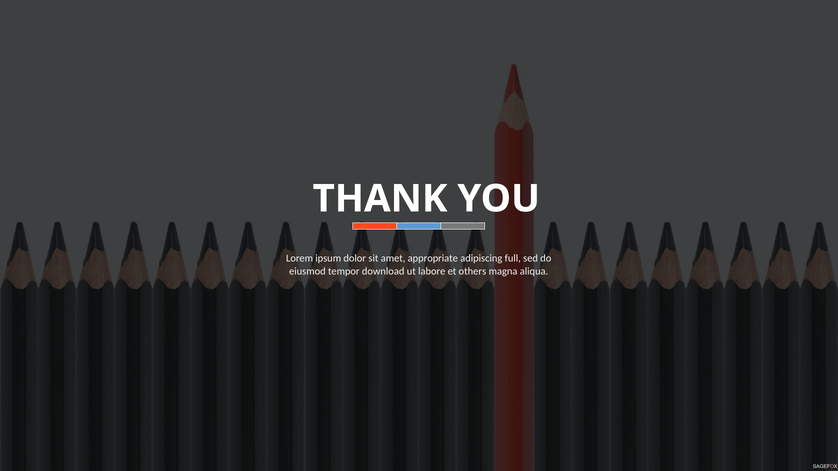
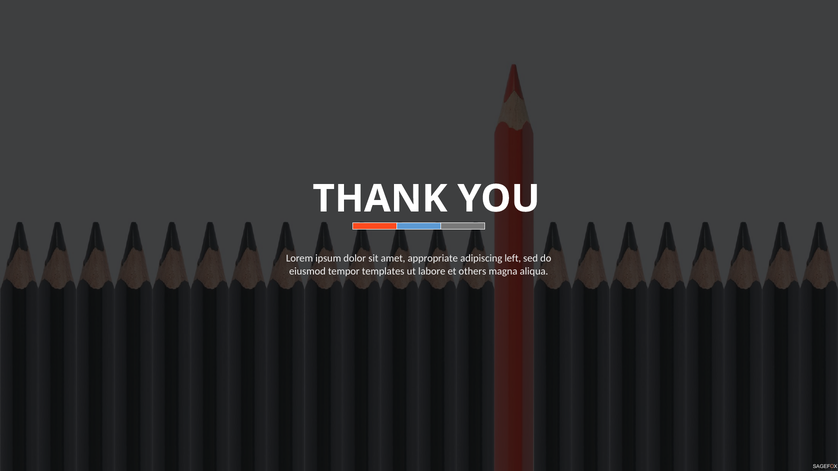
full: full -> left
download: download -> templates
